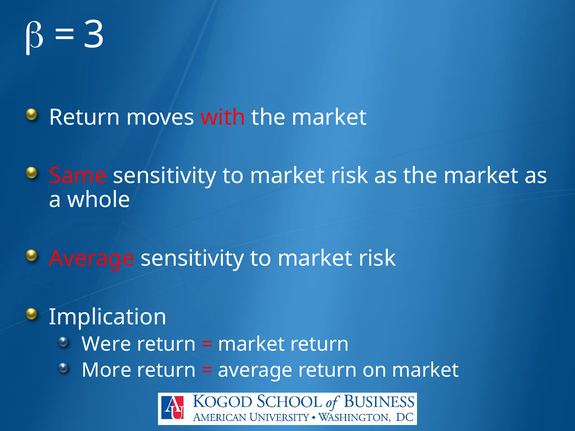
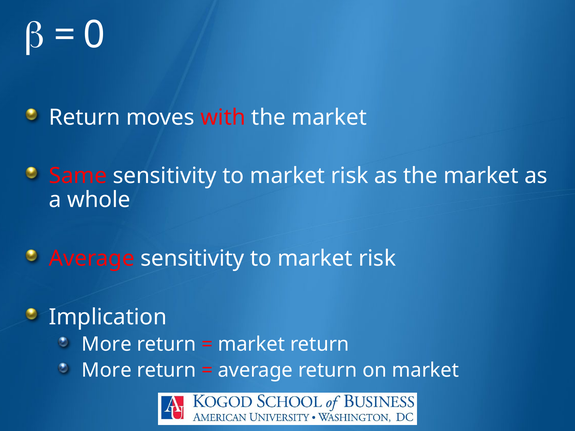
3: 3 -> 0
Were at (107, 345): Were -> More
